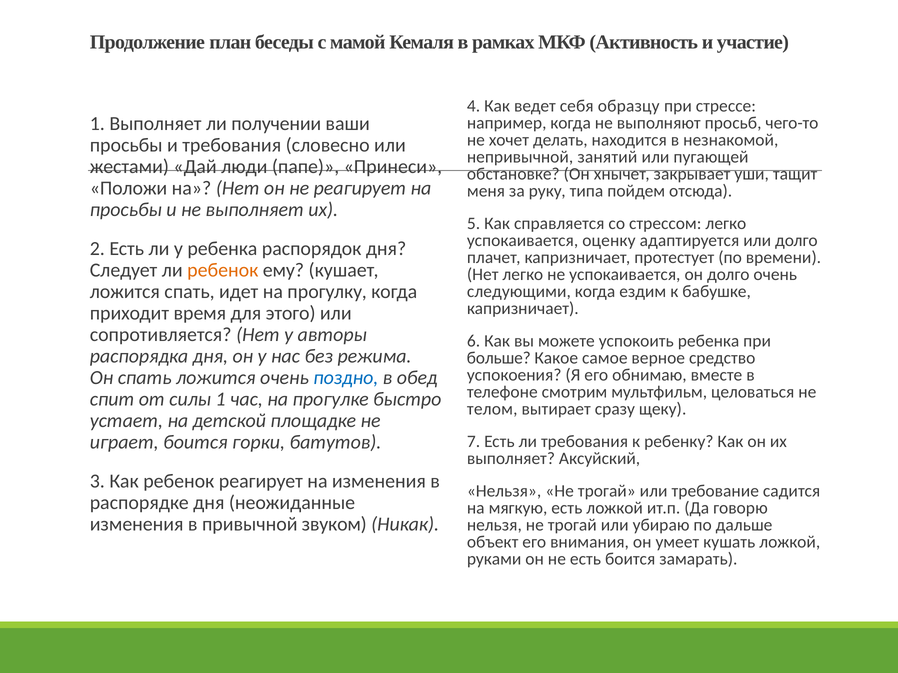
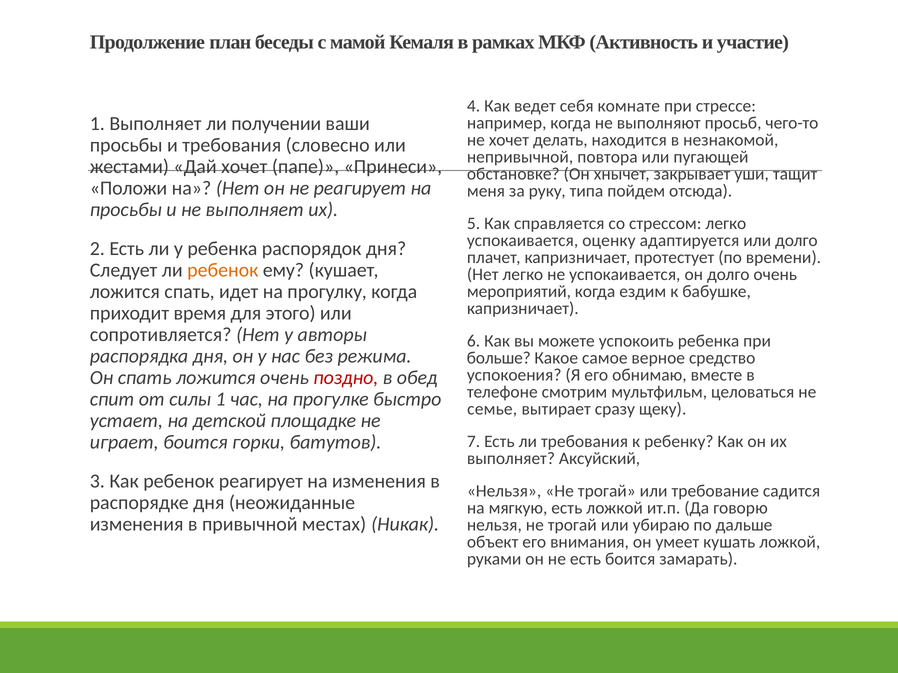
образцу: образцу -> комнате
занятий: занятий -> повтора
Дай люди: люди -> хочет
следующими: следующими -> мероприятий
поздно colour: blue -> red
телом: телом -> семье
звуком: звуком -> местах
